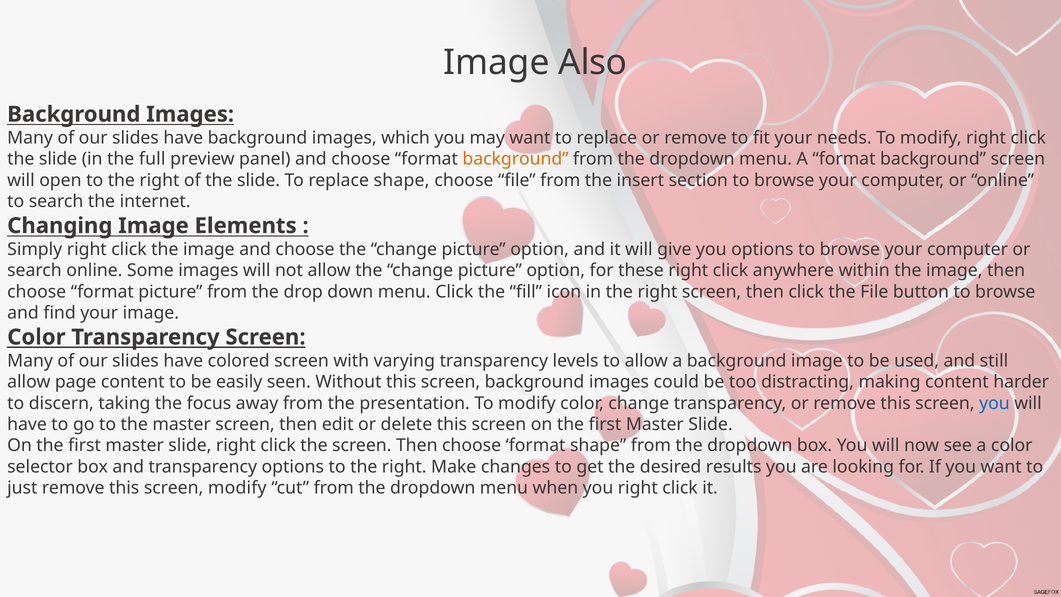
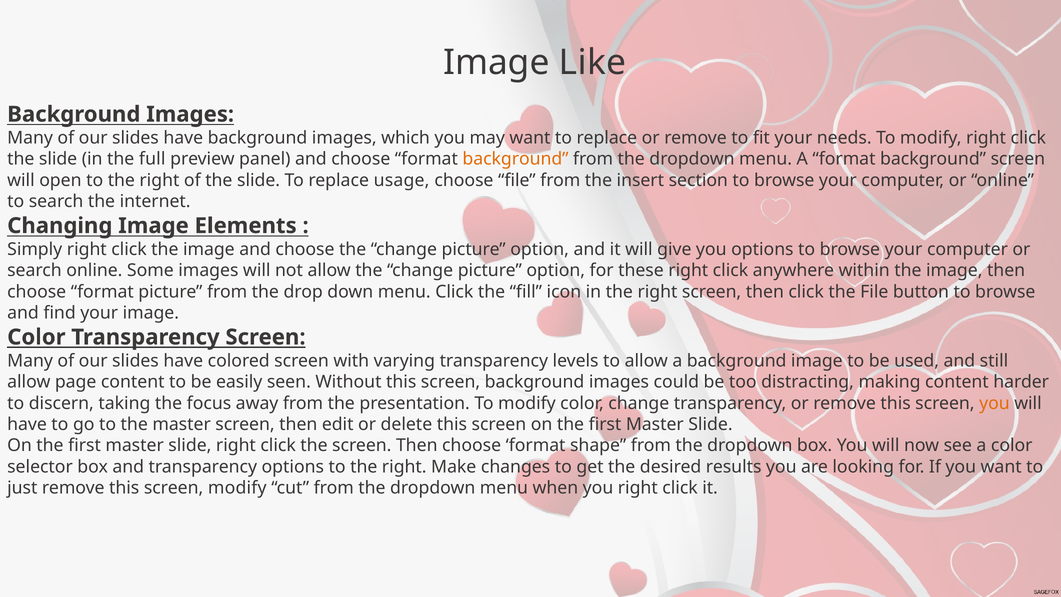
Also: Also -> Like
replace shape: shape -> usage
you at (994, 403) colour: blue -> orange
